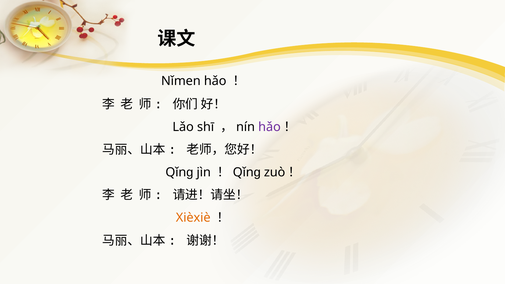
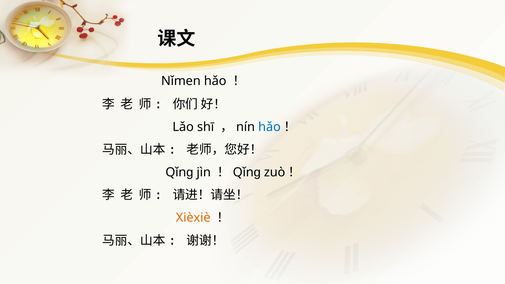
hǎo at (269, 127) colour: purple -> blue
